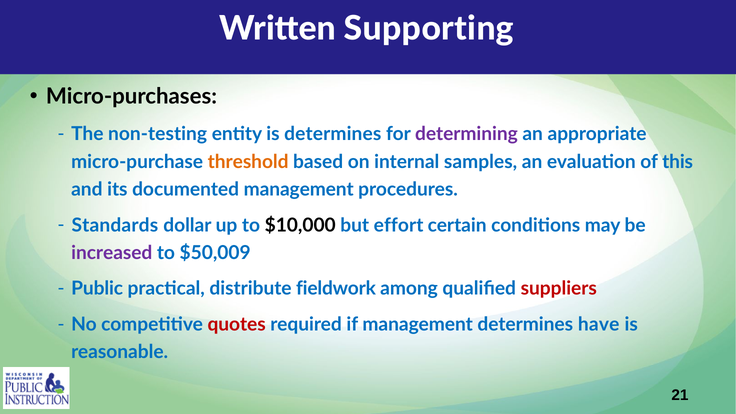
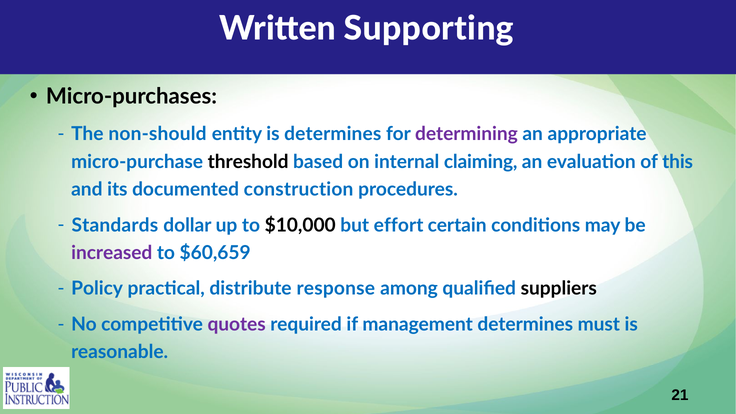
non-testing: non-testing -> non-should
threshold colour: orange -> black
samples: samples -> claiming
documented management: management -> construction
$50,009: $50,009 -> $60,659
Public: Public -> Policy
fieldwork: fieldwork -> response
suppliers colour: red -> black
quotes colour: red -> purple
have: have -> must
